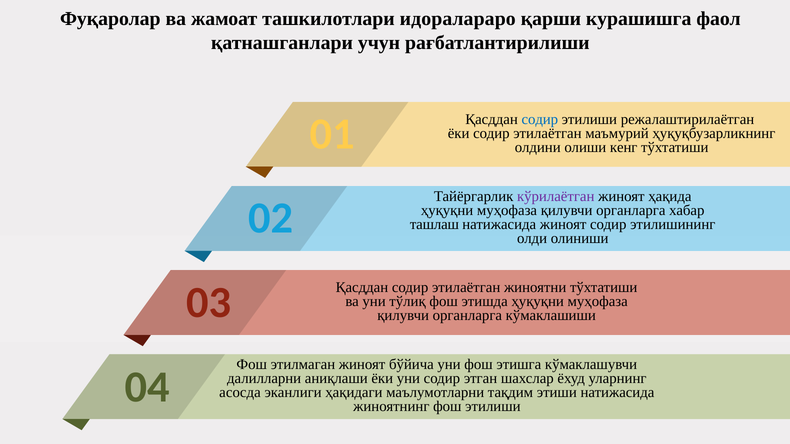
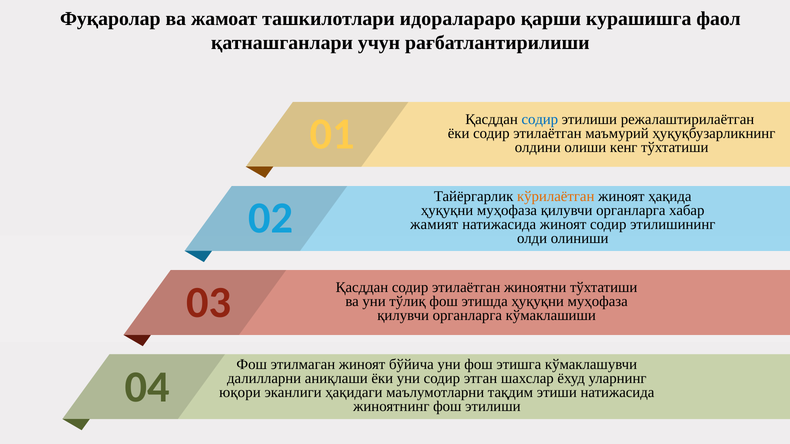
кўрилаётган colour: purple -> orange
ташлаш: ташлаш -> жамият
асосда: асосда -> юқори
